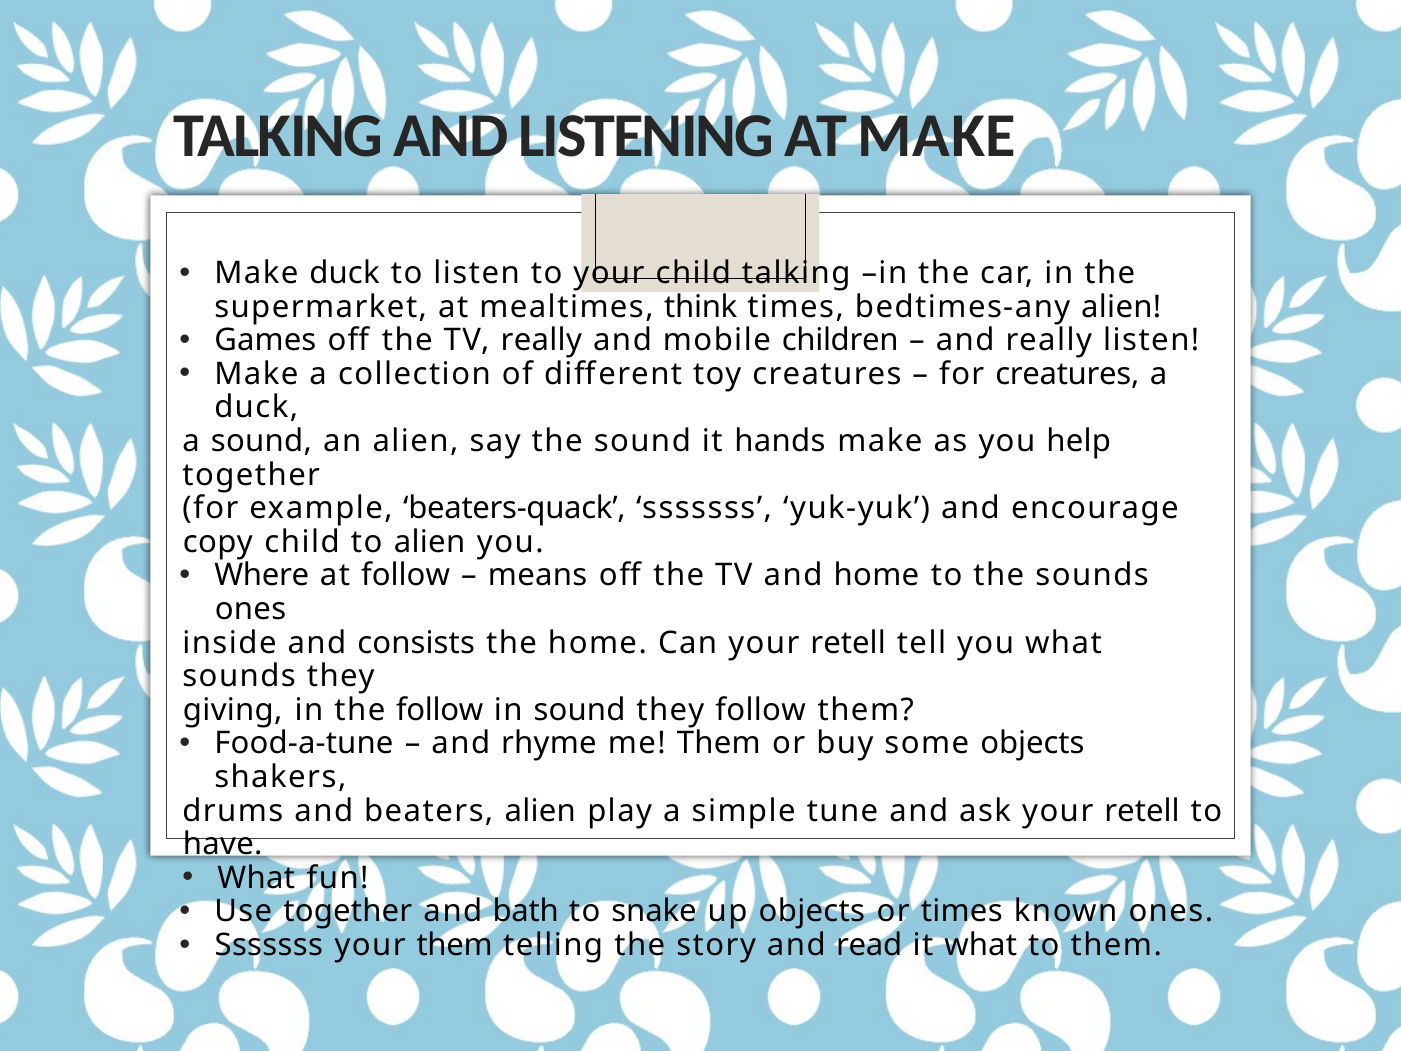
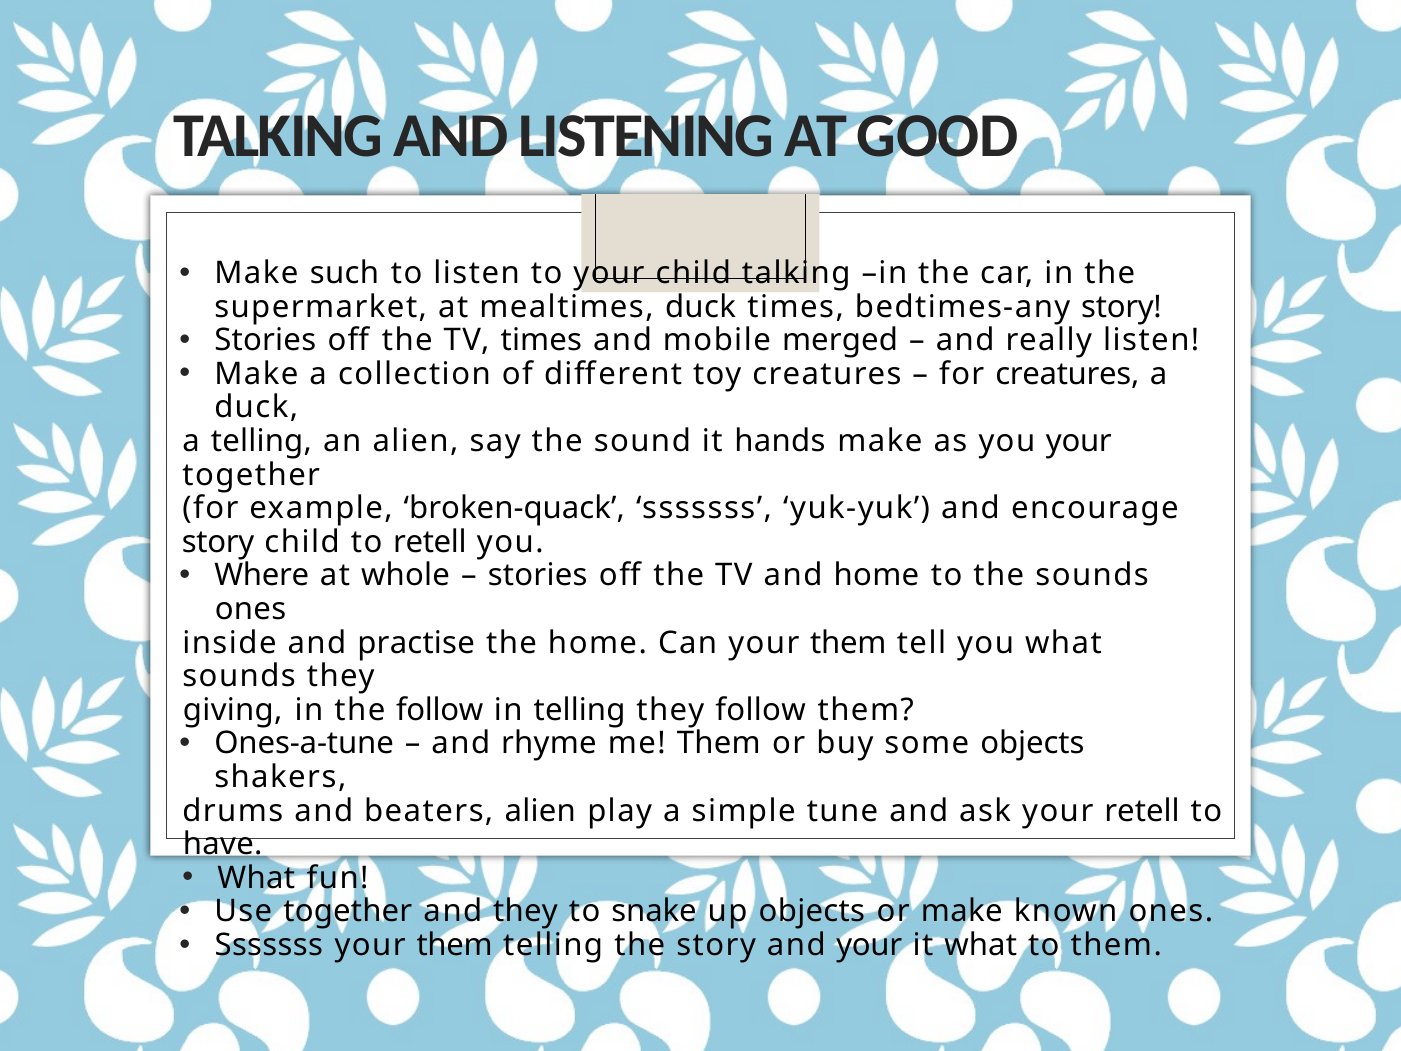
AT MAKE: MAKE -> GOOD
Make duck: duck -> such
mealtimes think: think -> duck
bedtimes-any alien: alien -> story
Games at (265, 340): Games -> Stories
TV really: really -> times
children: children -> merged
a sound: sound -> telling
you help: help -> your
beaters-quack: beaters-quack -> broken-quack
copy at (218, 542): copy -> story
to alien: alien -> retell
at follow: follow -> whole
means at (538, 575): means -> stories
consists: consists -> practise
Can your retell: retell -> them
in sound: sound -> telling
Food-a-tune: Food-a-tune -> Ones-a-tune
and bath: bath -> they
or times: times -> make
and read: read -> your
